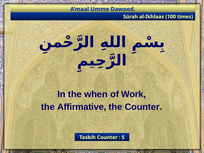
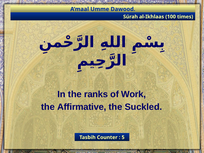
when: when -> ranks
the Counter: Counter -> Suckled
